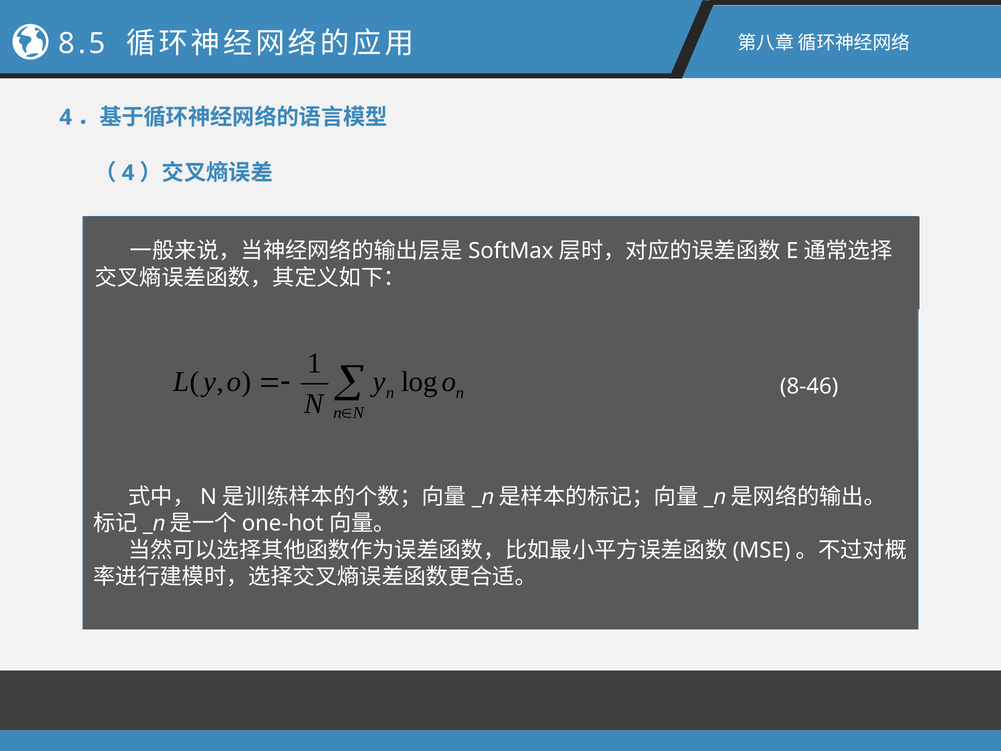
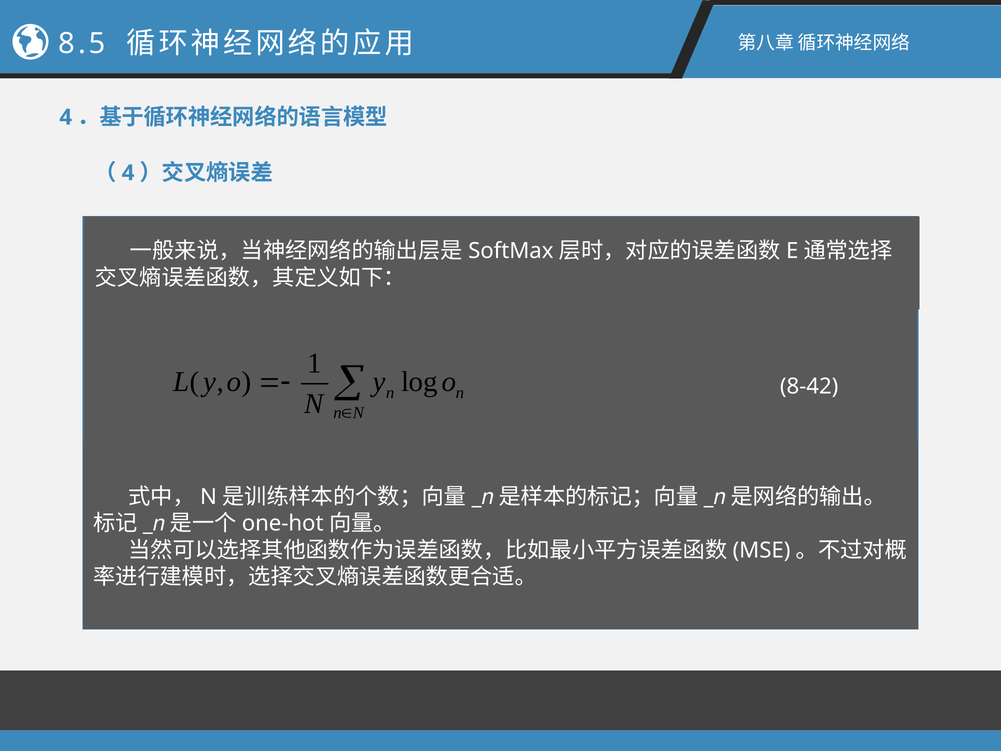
8-46: 8-46 -> 8-42
